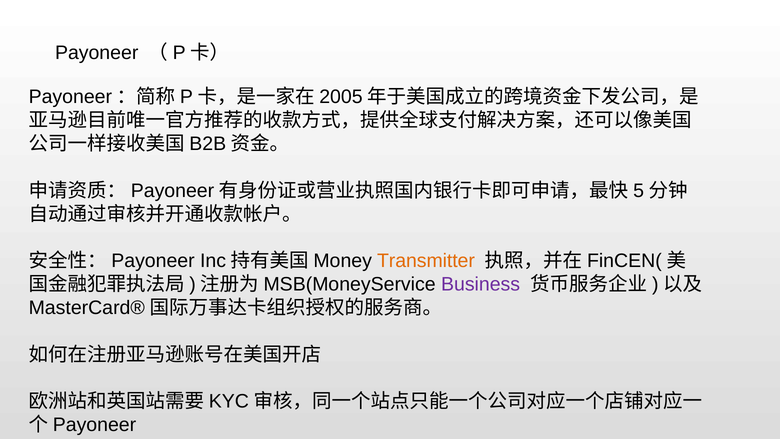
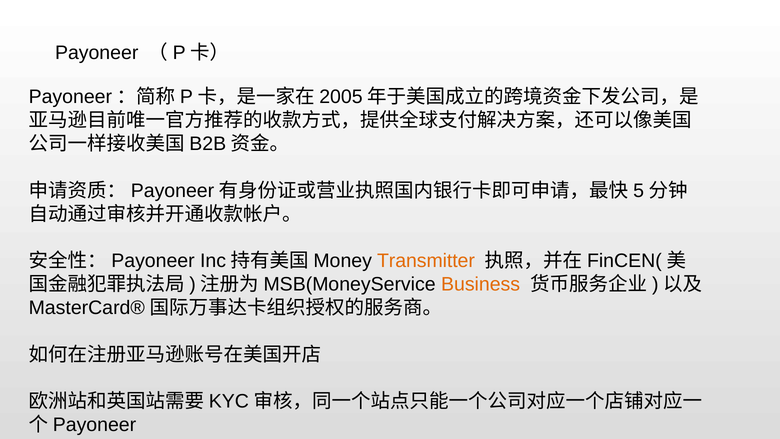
Business colour: purple -> orange
